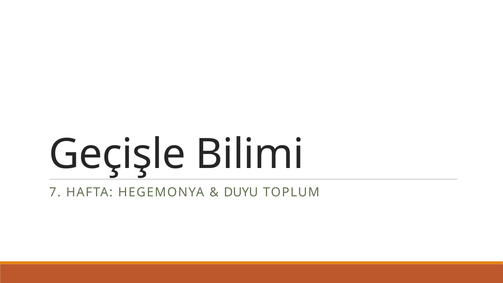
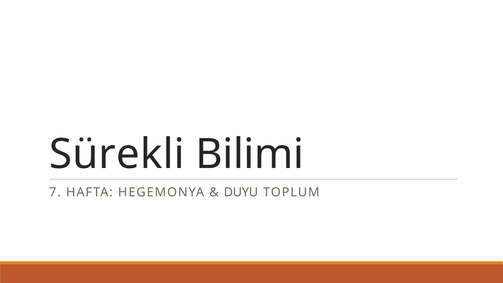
Geçişle: Geçişle -> Sürekli
